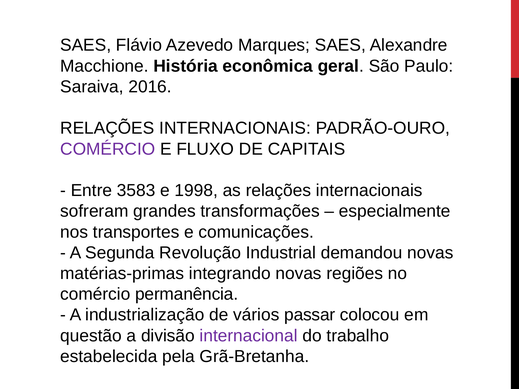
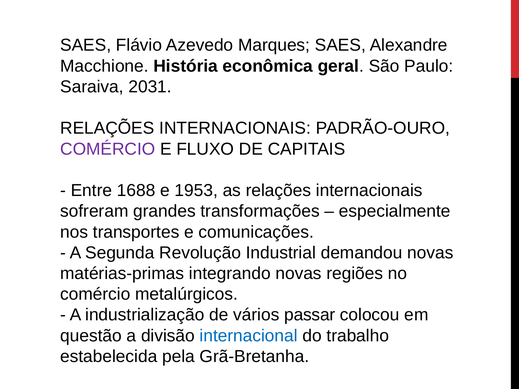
2016: 2016 -> 2031
3583: 3583 -> 1688
1998: 1998 -> 1953
permanência: permanência -> metalúrgicos
internacional colour: purple -> blue
